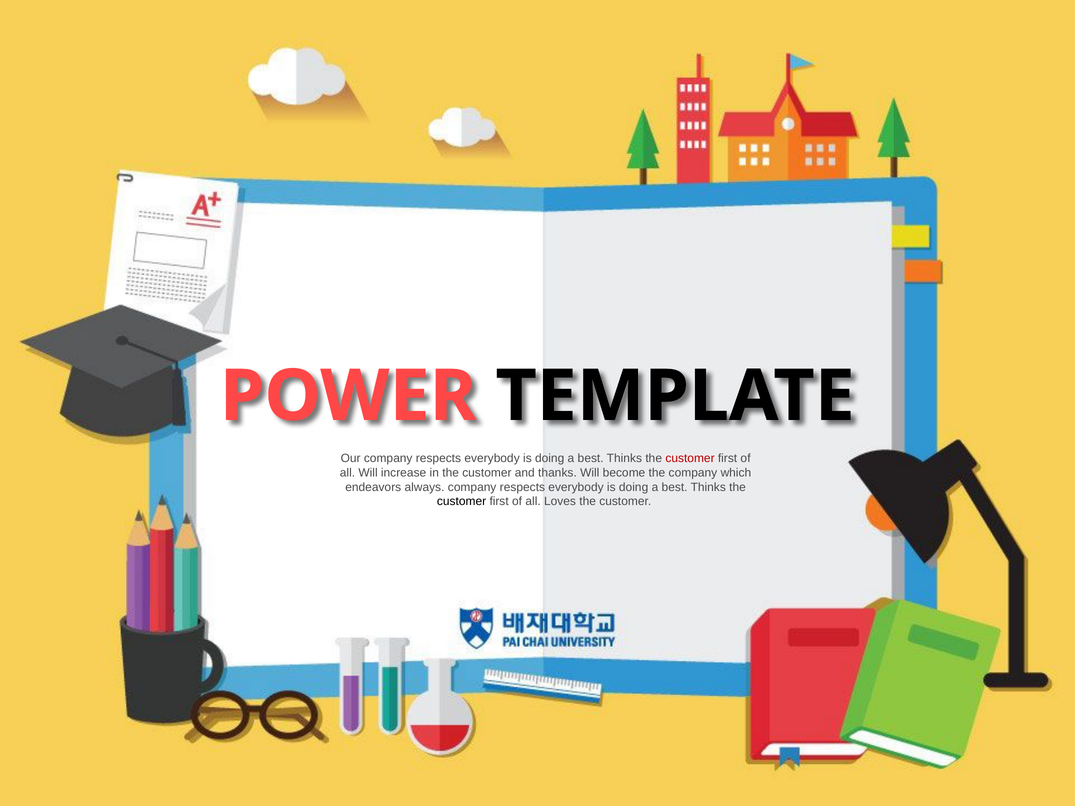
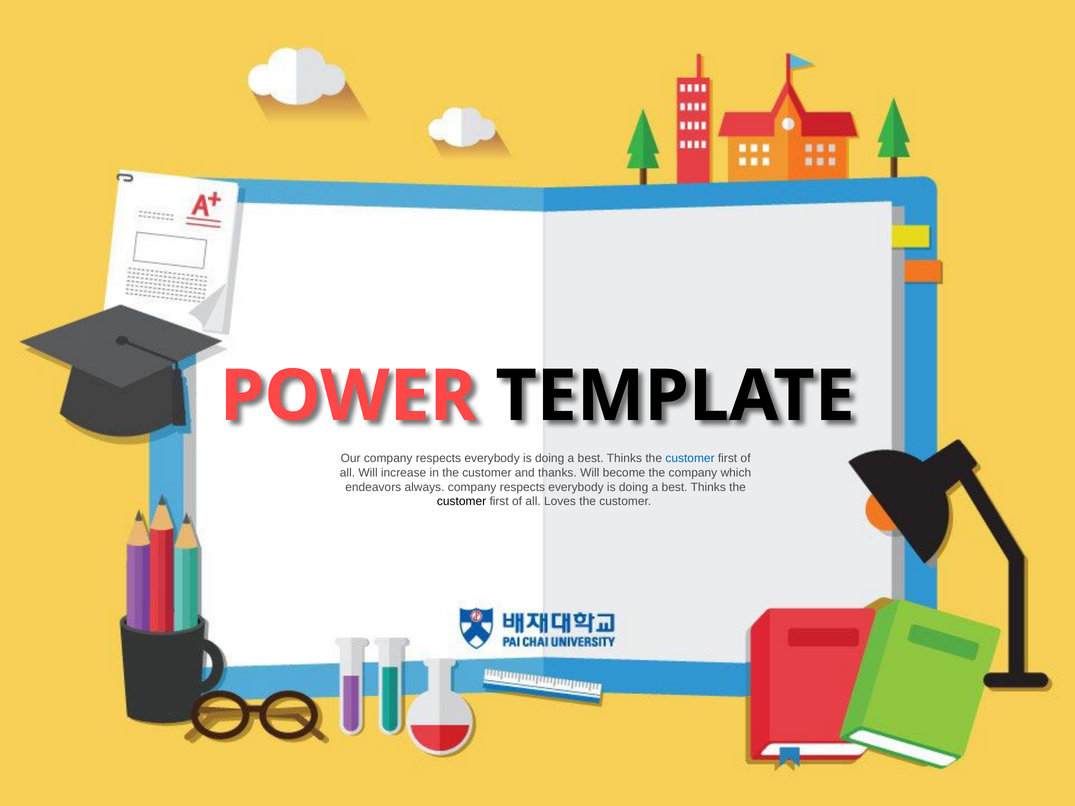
customer at (690, 459) colour: red -> blue
